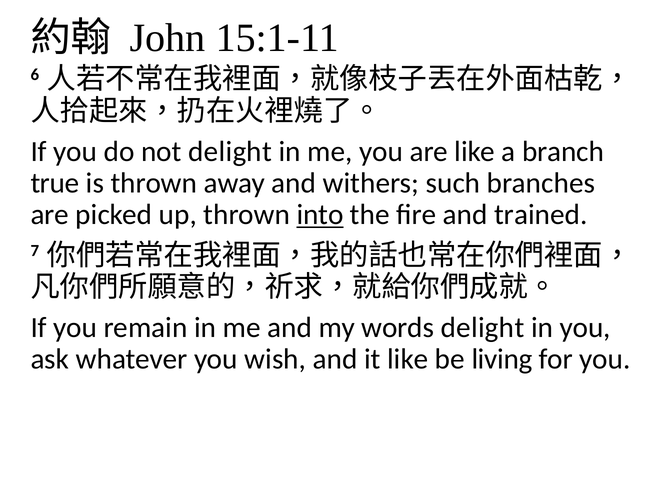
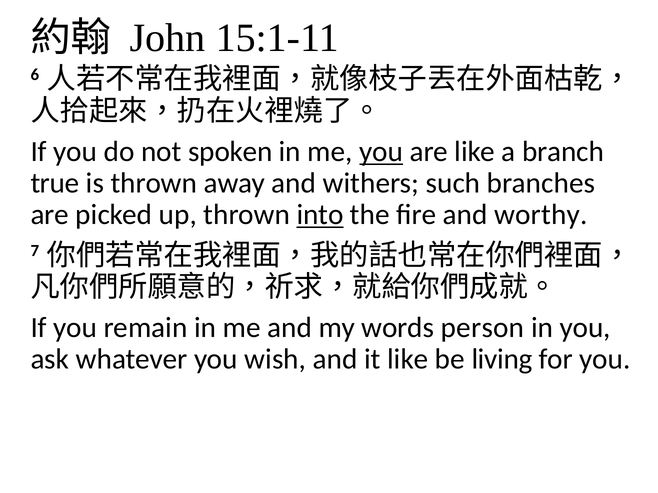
not delight: delight -> spoken
you at (381, 152) underline: none -> present
trained: trained -> worthy
words delight: delight -> person
